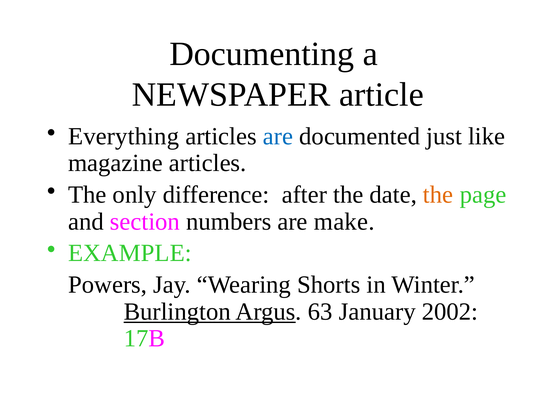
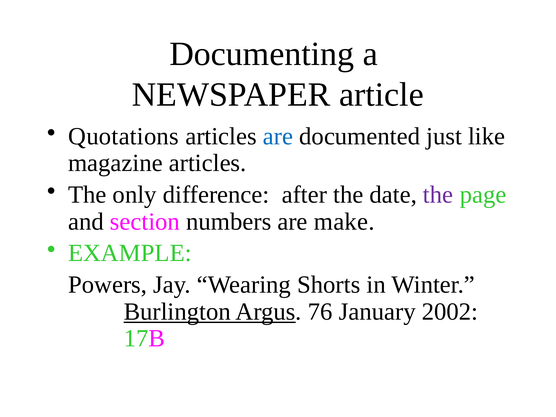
Everything: Everything -> Quotations
the at (438, 195) colour: orange -> purple
63: 63 -> 76
